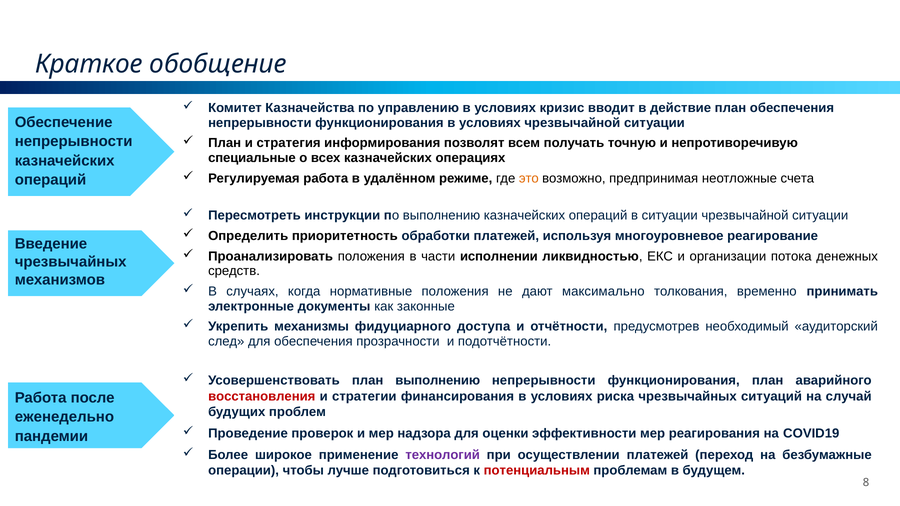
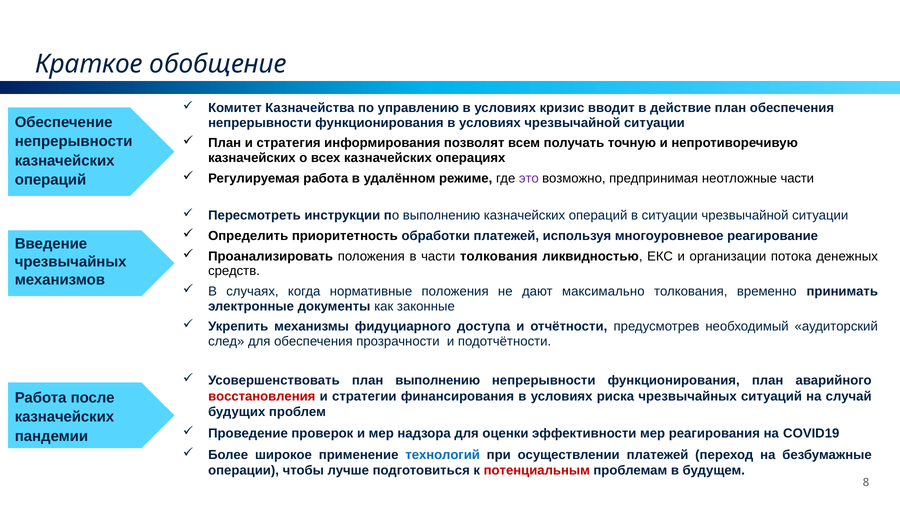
специальные at (252, 158): специальные -> казначейских
это colour: orange -> purple
неотложные счета: счета -> части
части исполнении: исполнении -> толкования
еженедельно at (64, 417): еженедельно -> казначейских
технологий colour: purple -> blue
